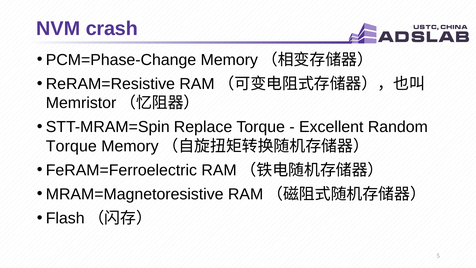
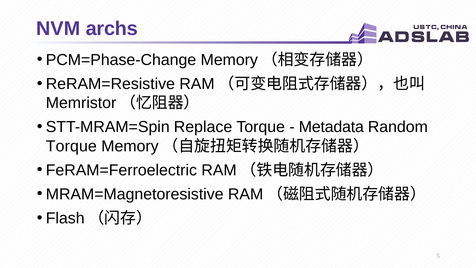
crash: crash -> archs
Excellent: Excellent -> Metadata
